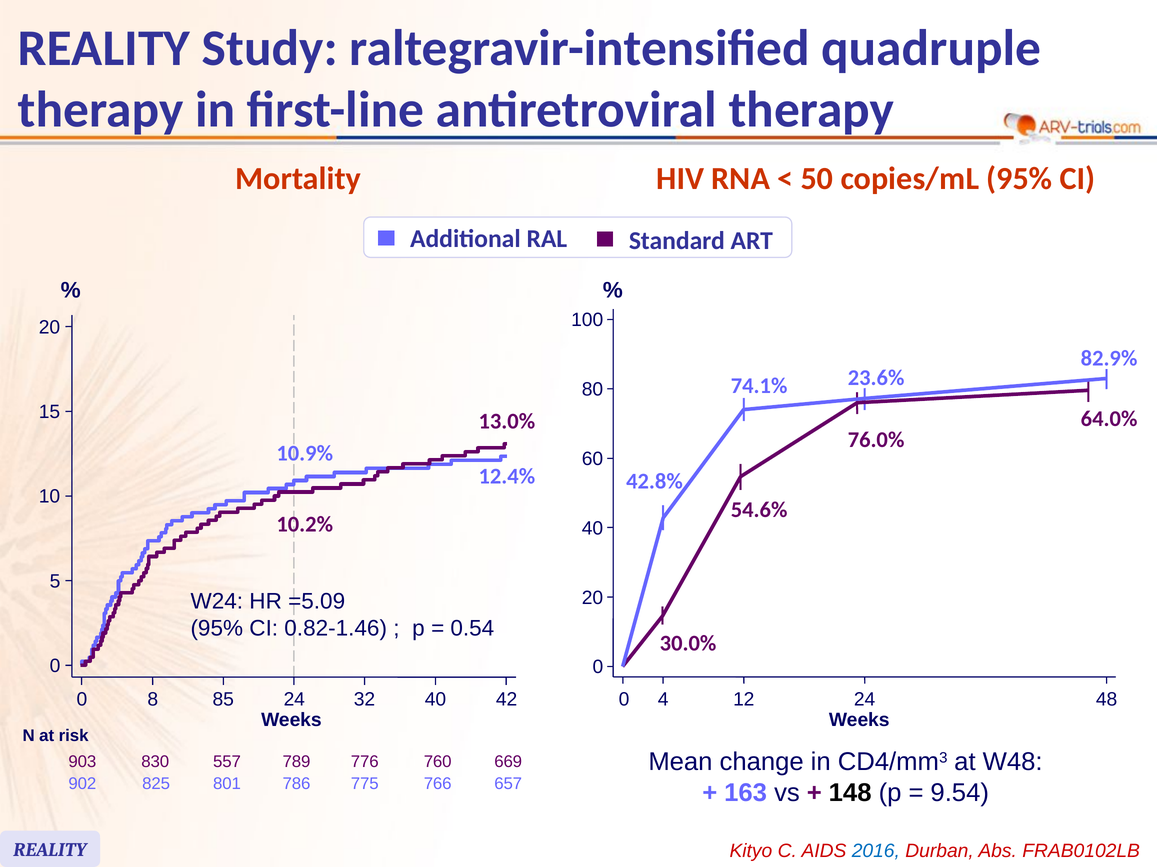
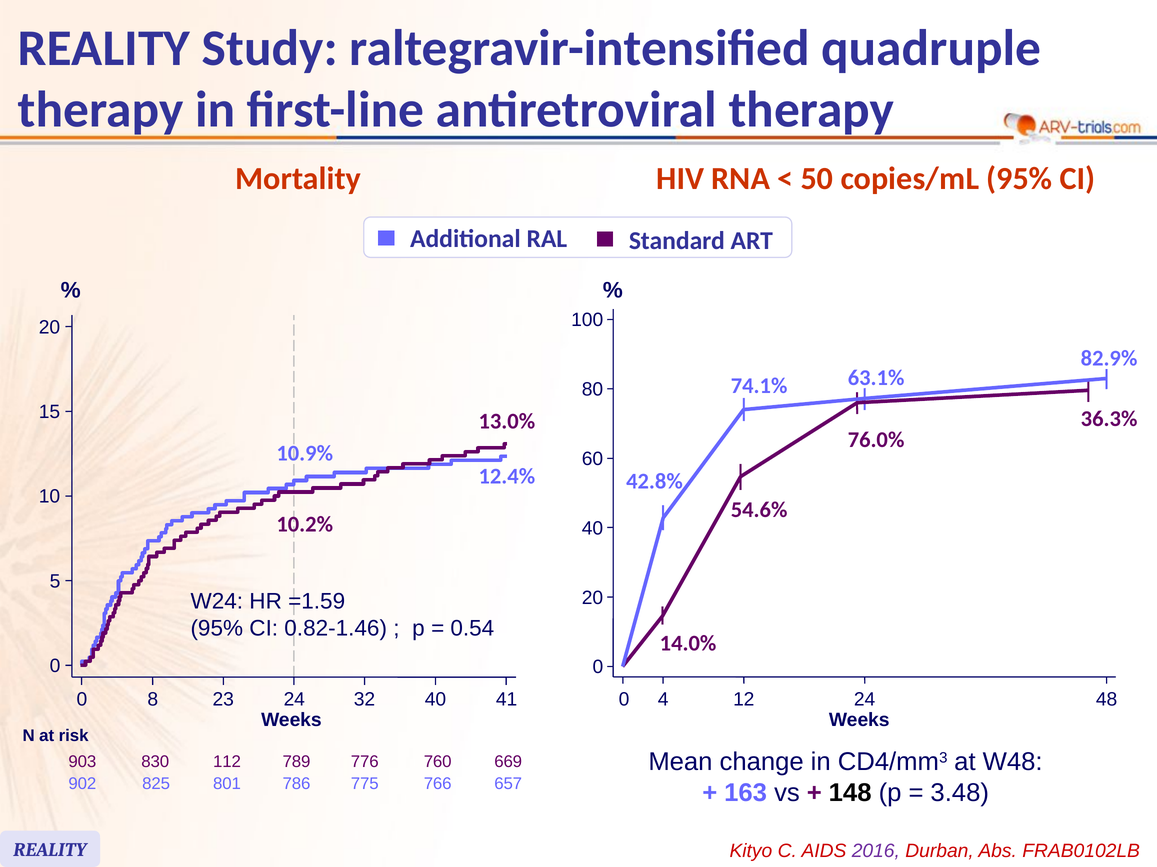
23.6%: 23.6% -> 63.1%
64.0%: 64.0% -> 36.3%
=5.09: =5.09 -> =1.59
30.0%: 30.0% -> 14.0%
85: 85 -> 23
42: 42 -> 41
557: 557 -> 112
9.54: 9.54 -> 3.48
2016 colour: blue -> purple
